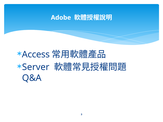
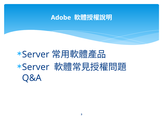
Access at (36, 55): Access -> Server
